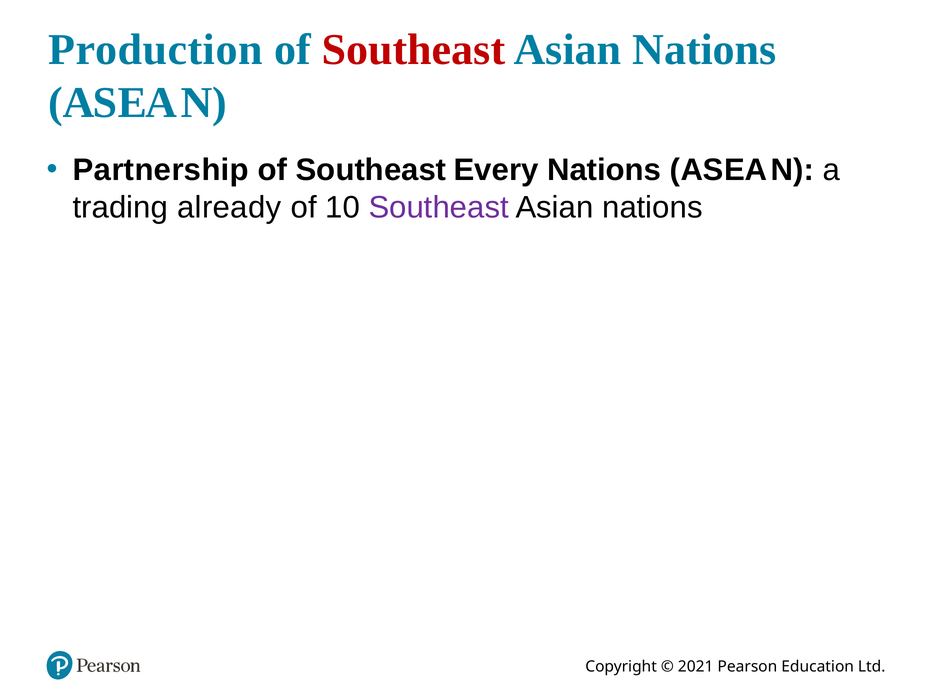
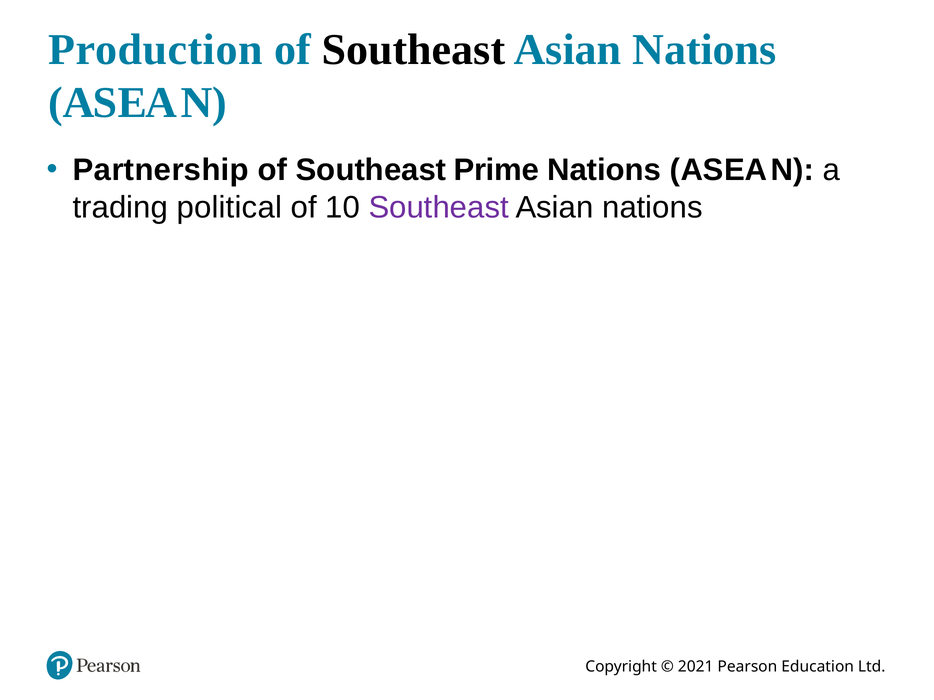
Southeast at (413, 50) colour: red -> black
Every: Every -> Prime
already: already -> political
